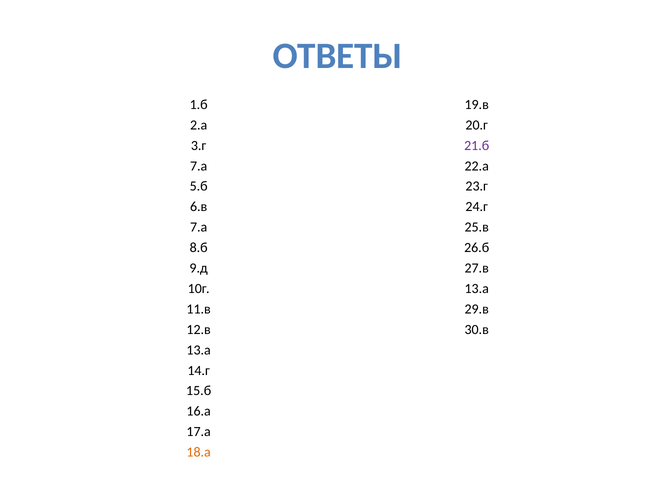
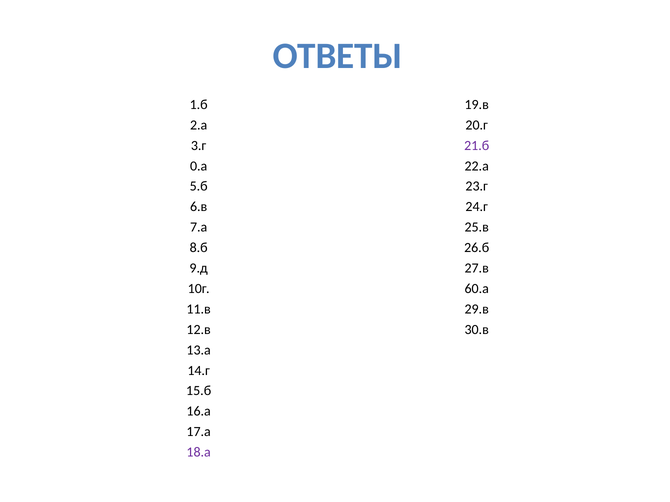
7.а at (199, 166): 7.а -> 0.а
13.а at (477, 289): 13.а -> 60.а
18.а colour: orange -> purple
